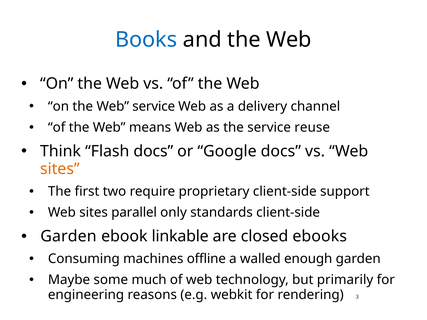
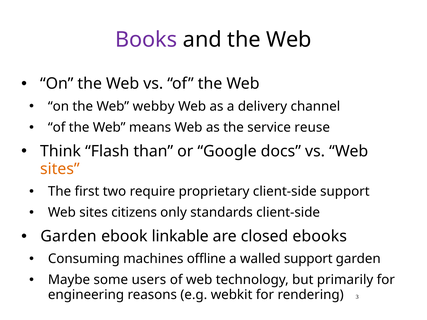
Books colour: blue -> purple
Web service: service -> webby
Flash docs: docs -> than
parallel: parallel -> citizens
walled enough: enough -> support
much: much -> users
